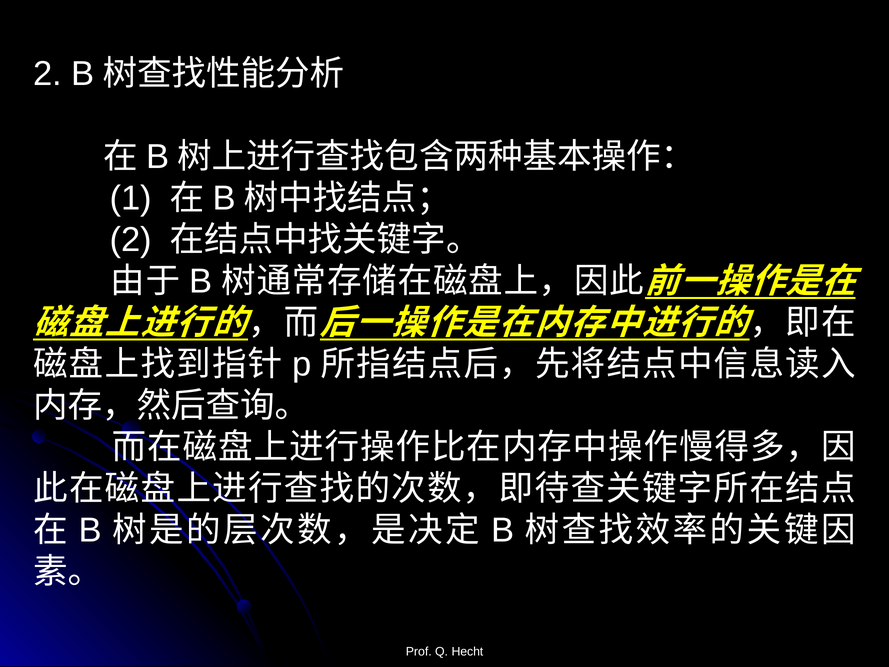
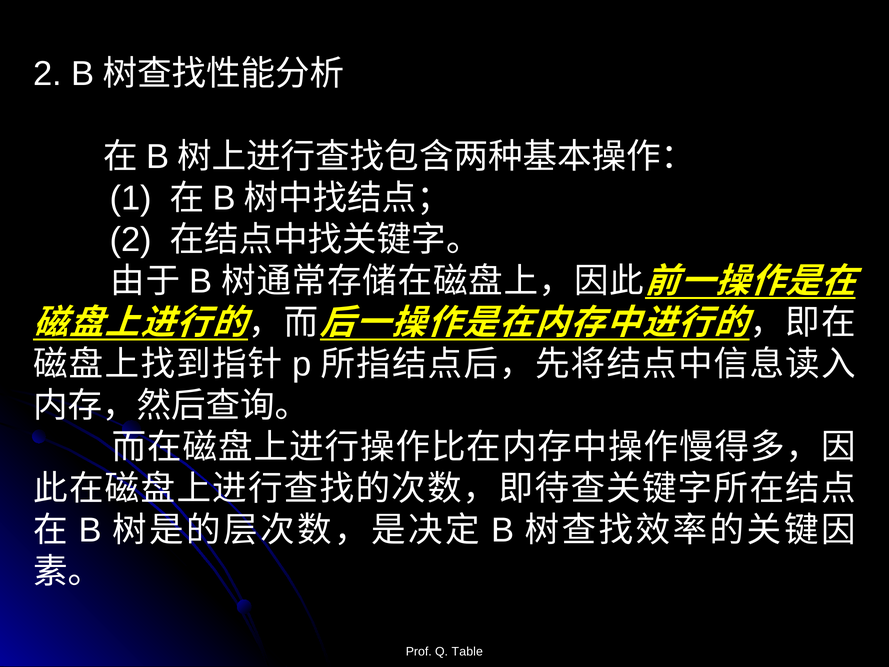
Hecht: Hecht -> Table
